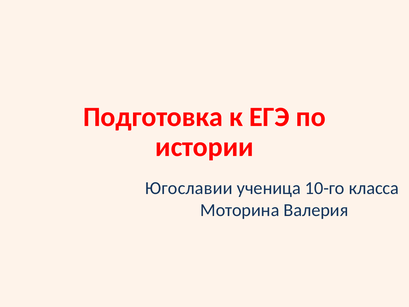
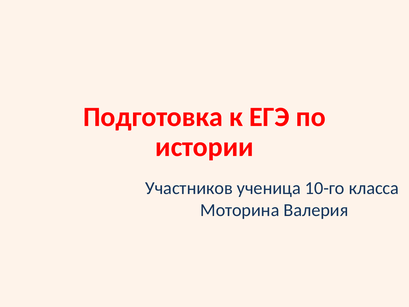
Югославии: Югославии -> Участников
